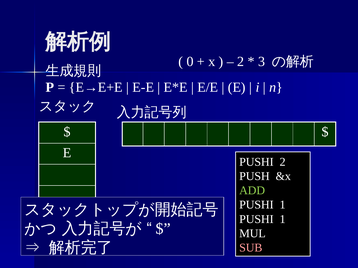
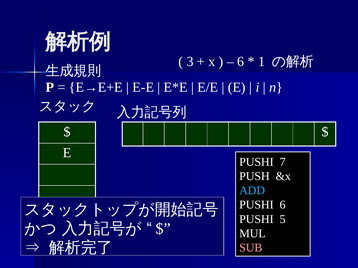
0: 0 -> 3
2 at (241, 62): 2 -> 6
3: 3 -> 1
PUSHI 2: 2 -> 7
ADD colour: light green -> light blue
1 at (283, 205): 1 -> 6
1 at (283, 220): 1 -> 5
